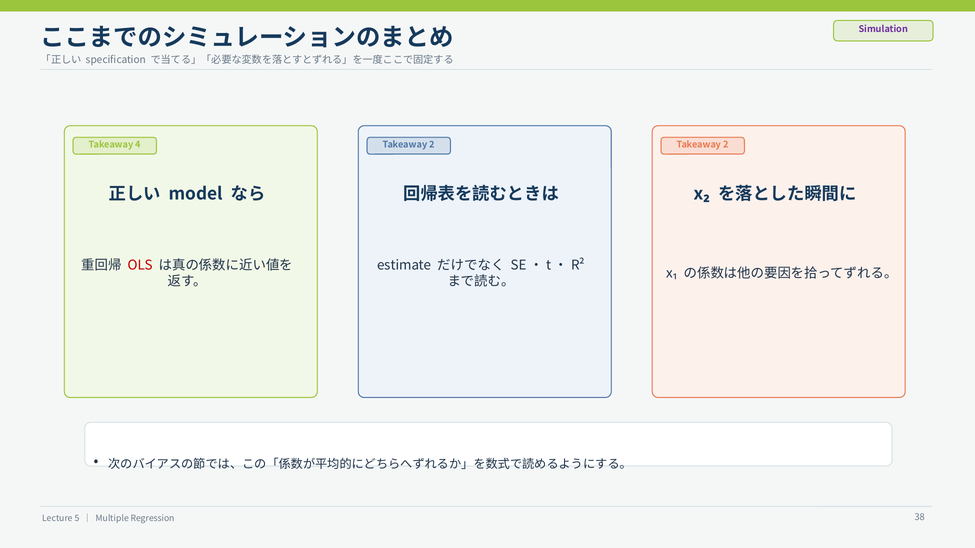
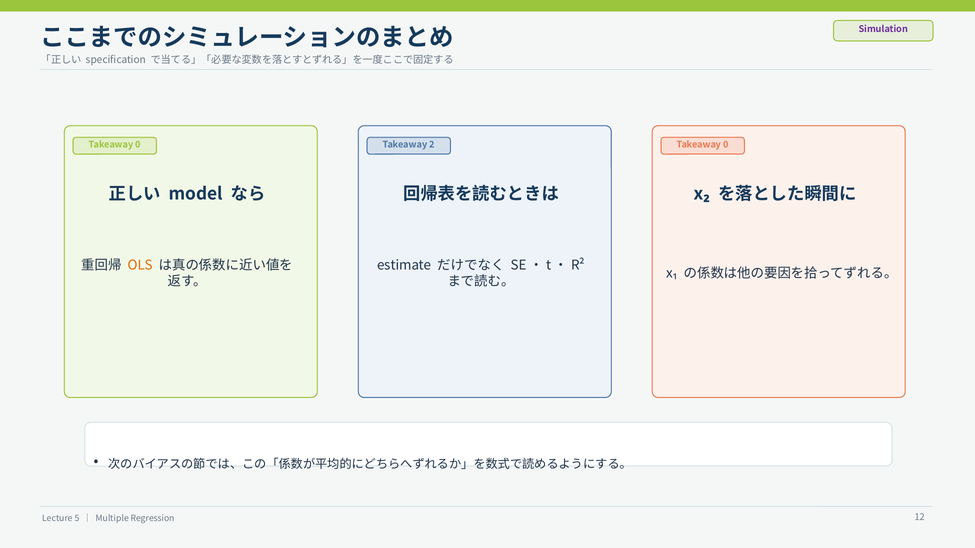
4 at (138, 145): 4 -> 0
2 at (726, 145): 2 -> 0
OLS colour: red -> orange
38: 38 -> 12
